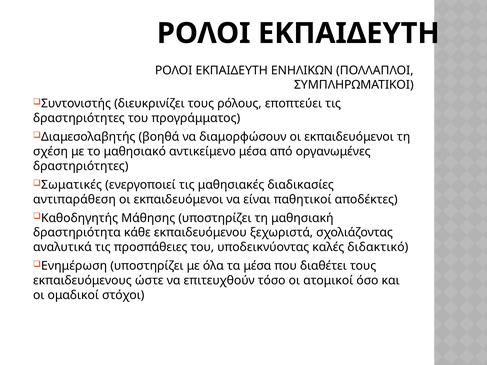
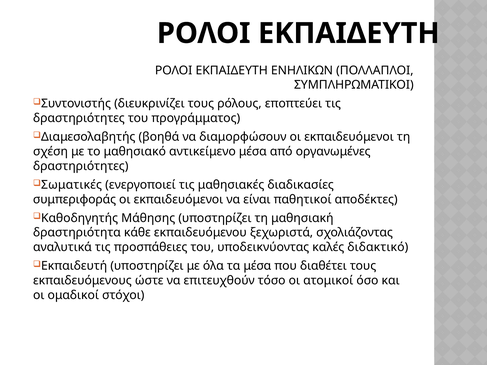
αντιπαράθεση: αντιπαράθεση -> συμπεριφοράς
Ενημέρωση: Ενημέρωση -> Εκπαιδευτή
